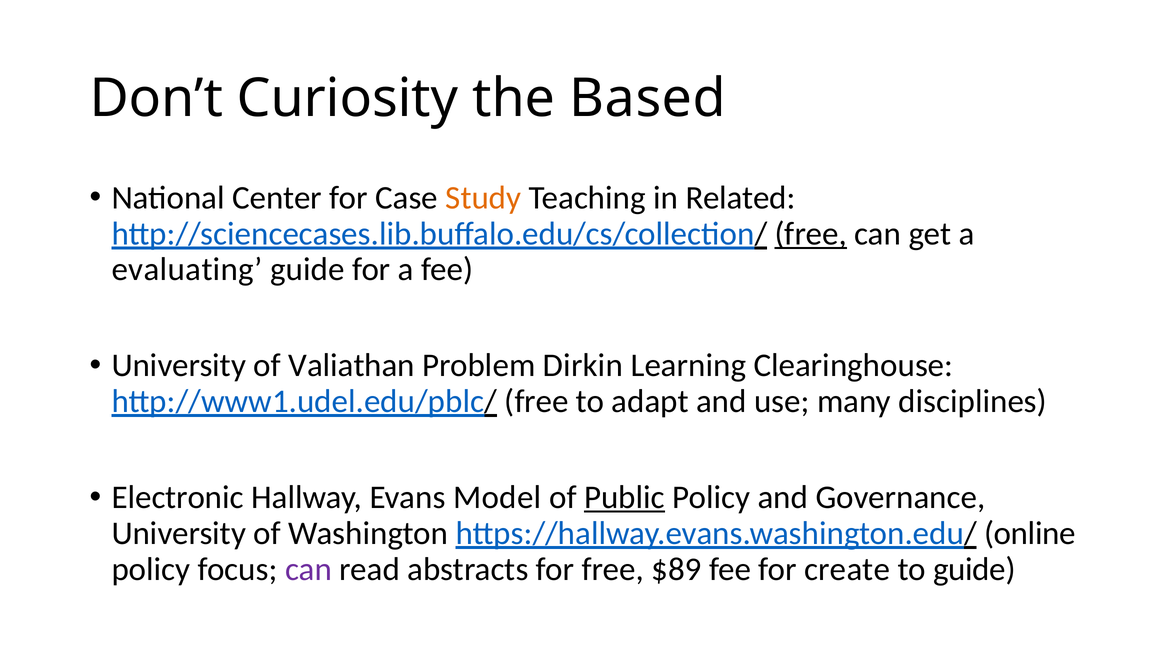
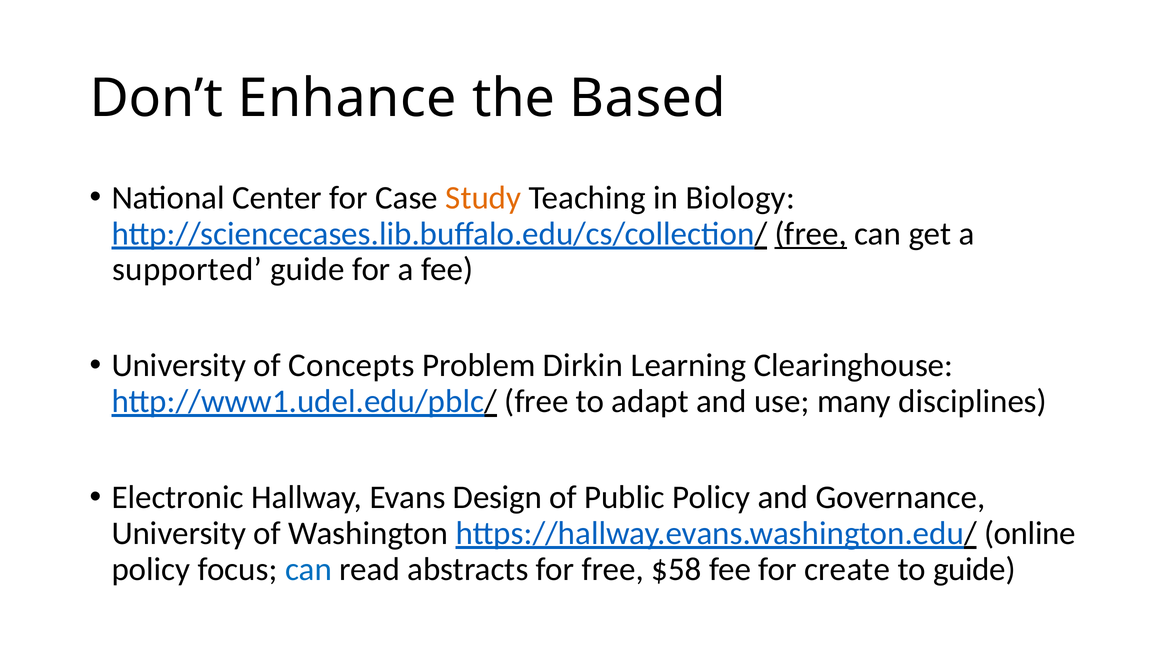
Curiosity: Curiosity -> Enhance
Related: Related -> Biology
evaluating: evaluating -> supported
Valiathan: Valiathan -> Concepts
Model: Model -> Design
Public underline: present -> none
can at (308, 570) colour: purple -> blue
$89: $89 -> $58
